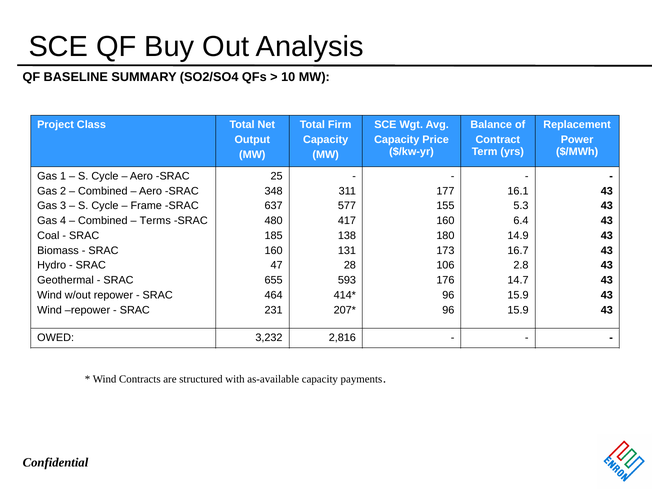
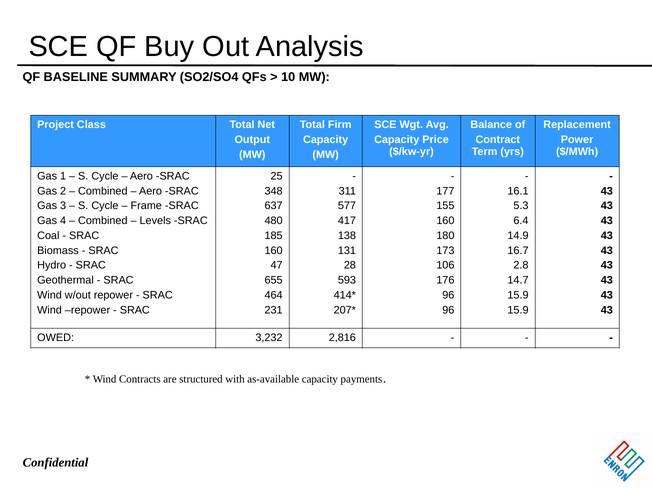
Terms: Terms -> Levels
